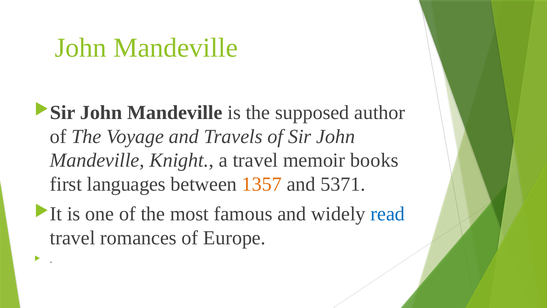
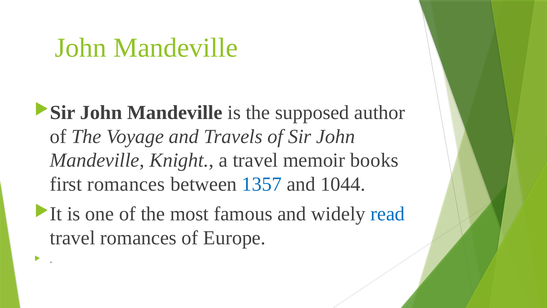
first languages: languages -> romances
1357 colour: orange -> blue
5371: 5371 -> 1044
